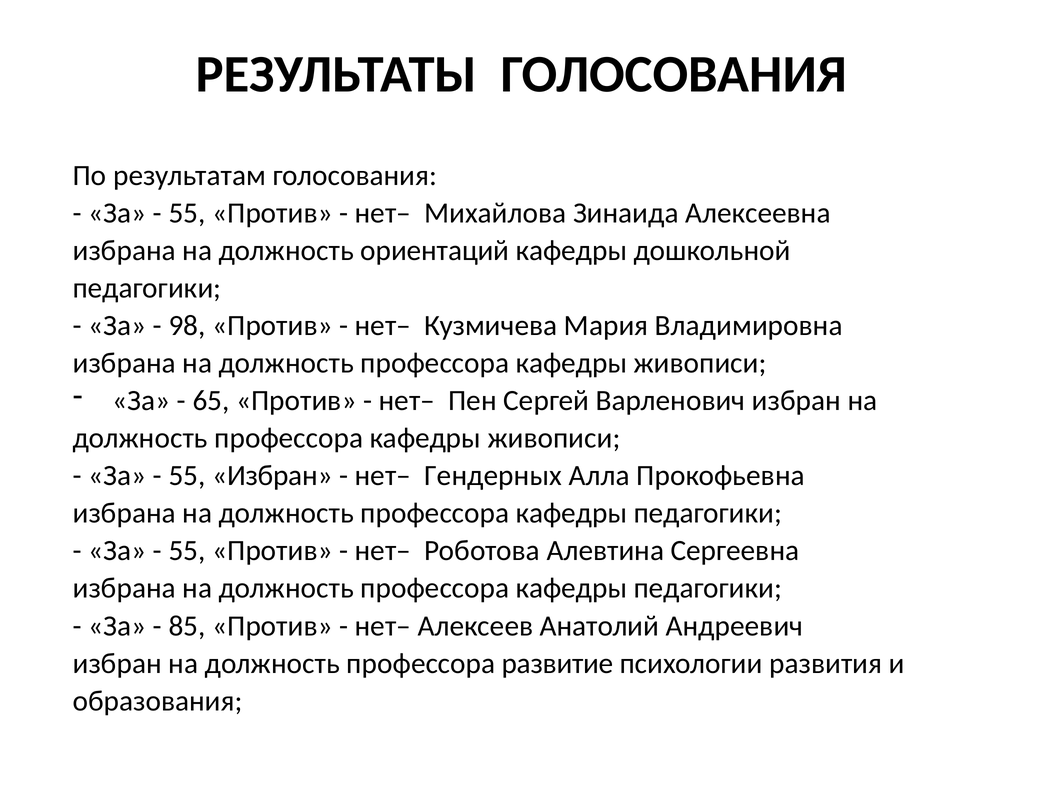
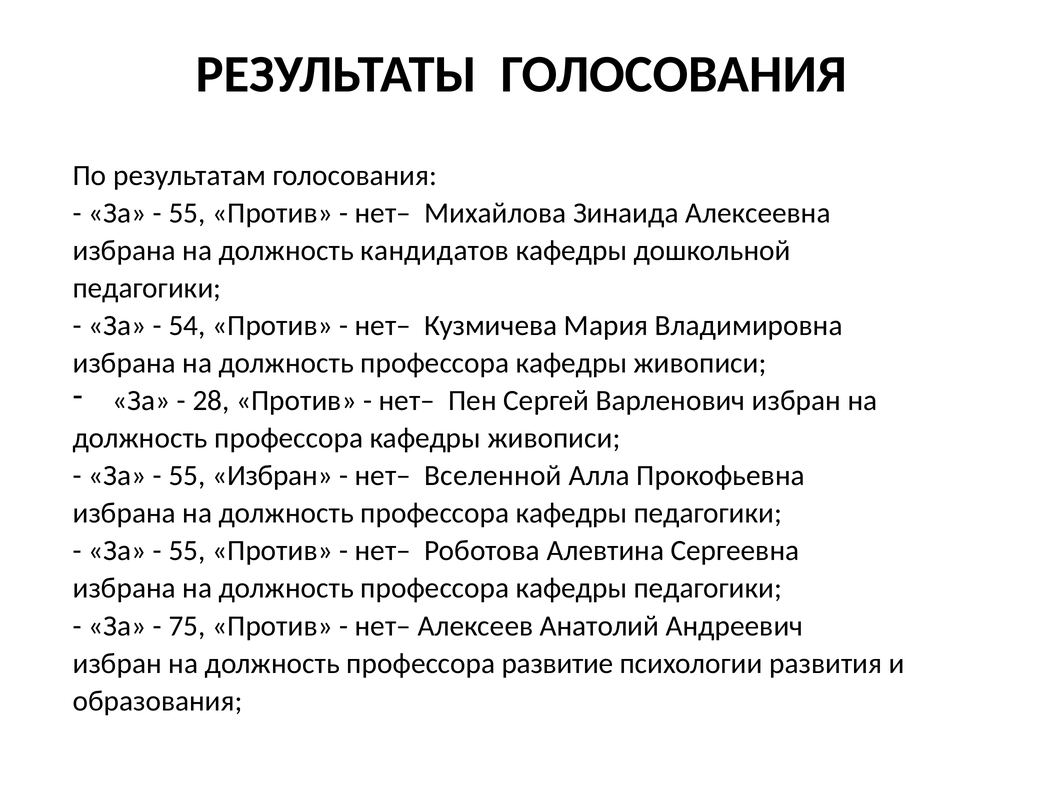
ориентаций: ориентаций -> кандидатов
98: 98 -> 54
65: 65 -> 28
Гендерных: Гендерных -> Вселенной
85: 85 -> 75
